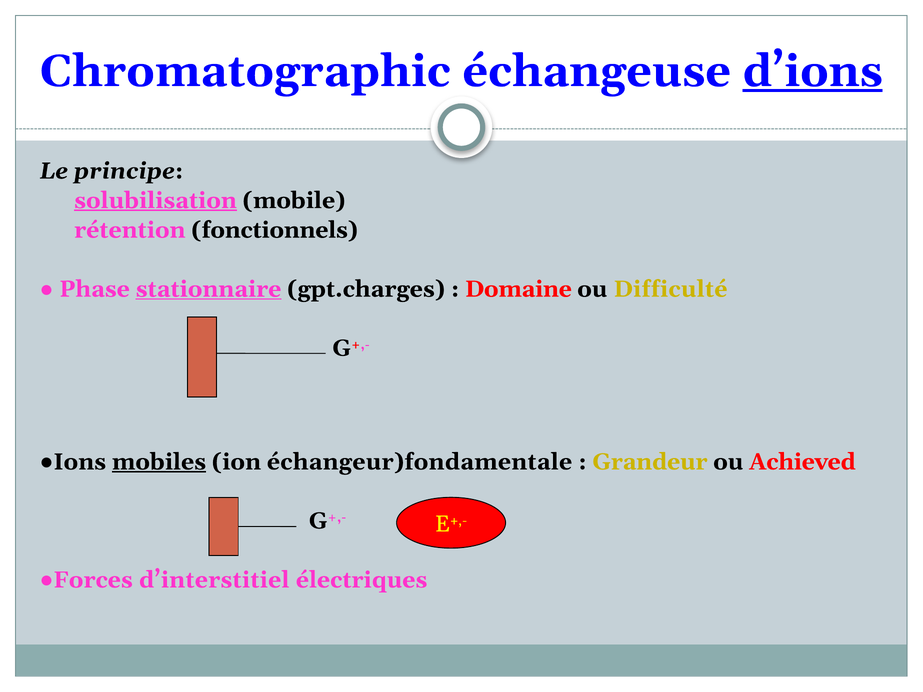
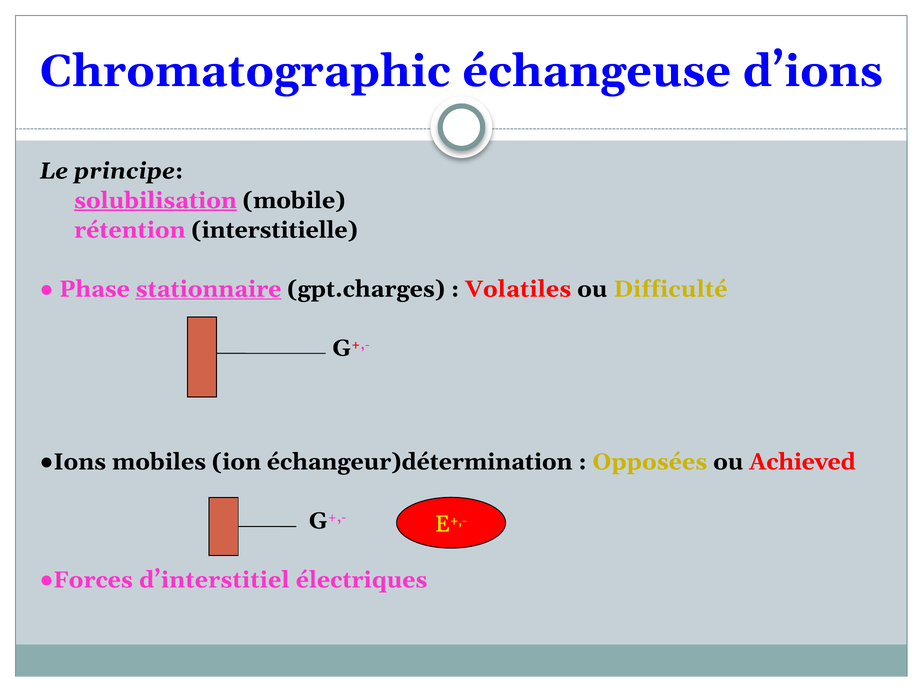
d’ions underline: present -> none
fonctionnels: fonctionnels -> interstitielle
Domaine: Domaine -> Volatiles
mobiles underline: present -> none
échangeur)fondamentale: échangeur)fondamentale -> échangeur)détermination
Grandeur: Grandeur -> Opposées
